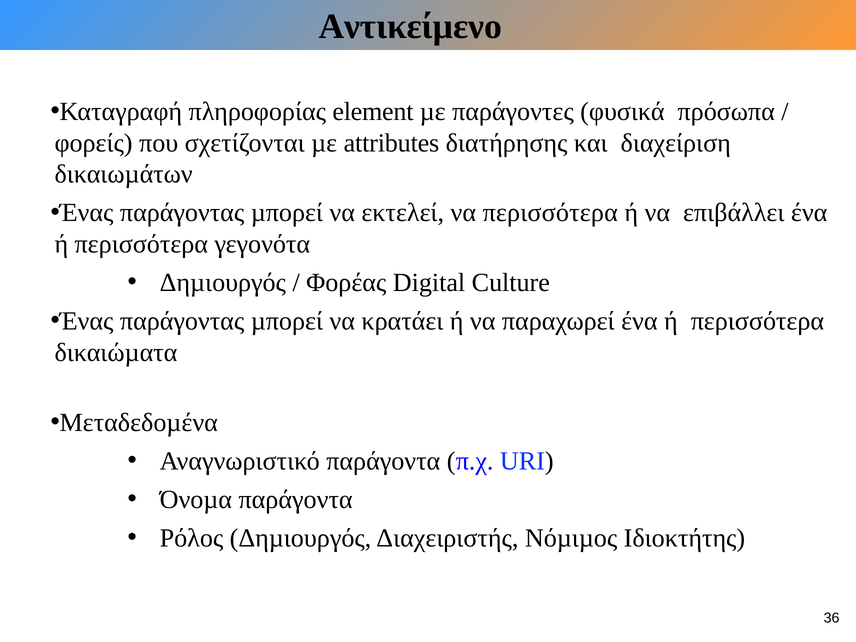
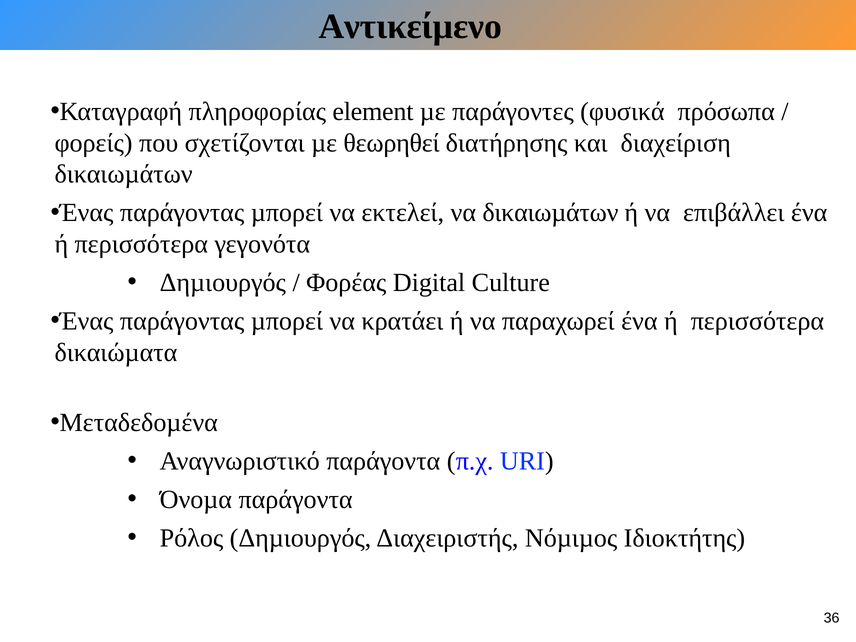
attributes: attributes -> θεωρηθεί
να περισσότερα: περισσότερα -> δικαιωµάτων
